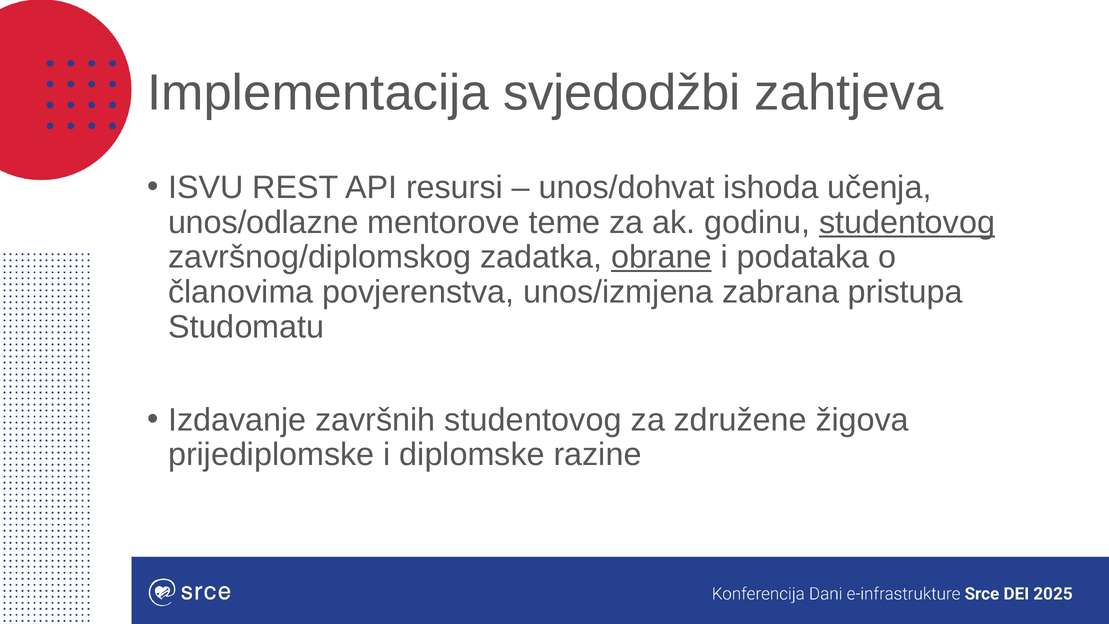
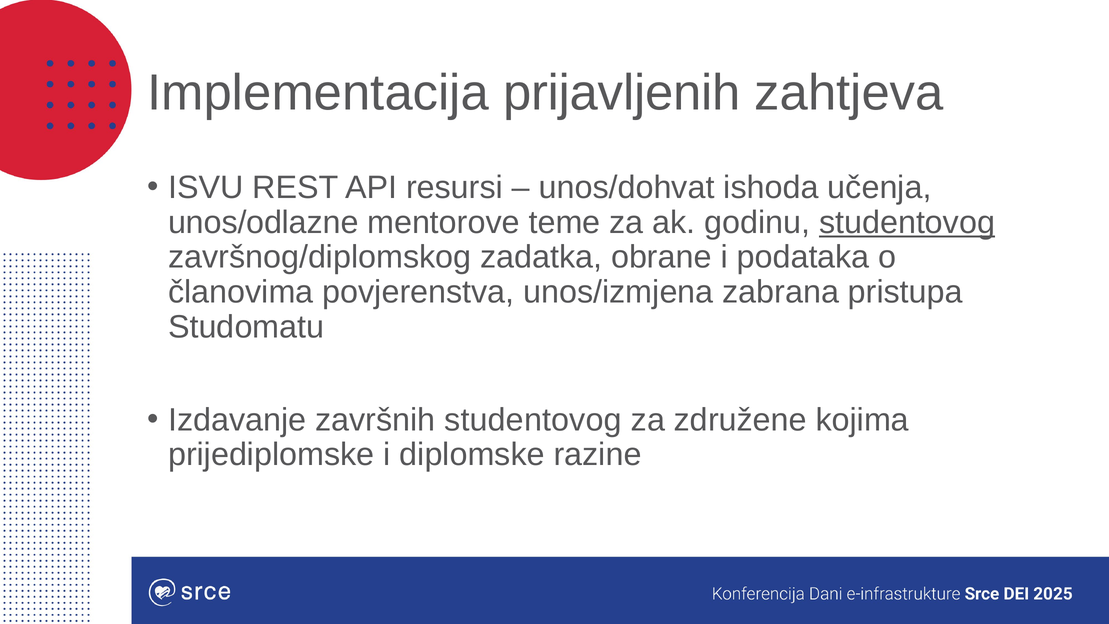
svjedodžbi: svjedodžbi -> prijavljenih
obrane underline: present -> none
žigova: žigova -> kojima
